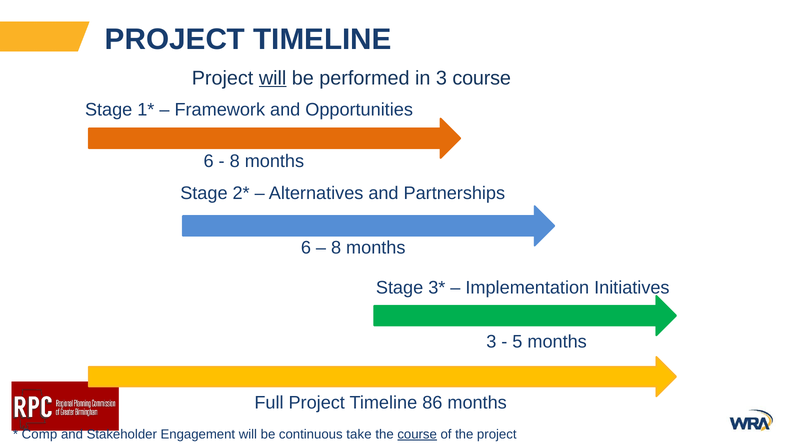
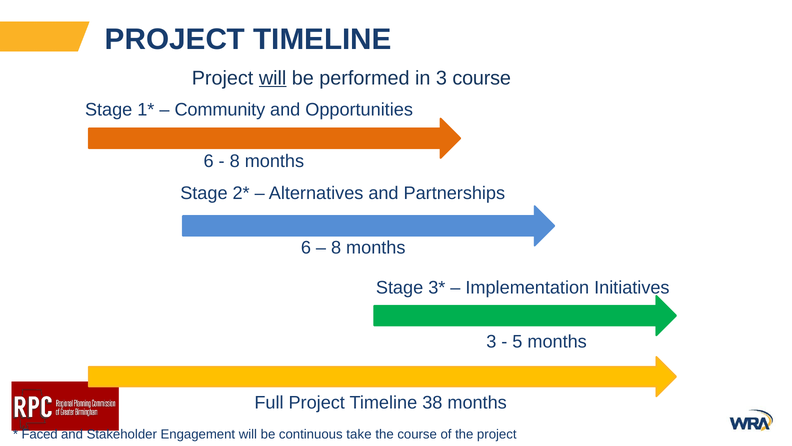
Framework: Framework -> Community
86: 86 -> 38
Comp: Comp -> Faced
course at (417, 434) underline: present -> none
